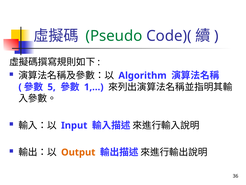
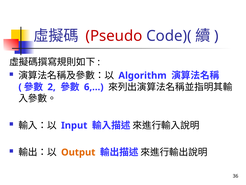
Pseudo colour: green -> red
5: 5 -> 2
1,…: 1,… -> 6,…
